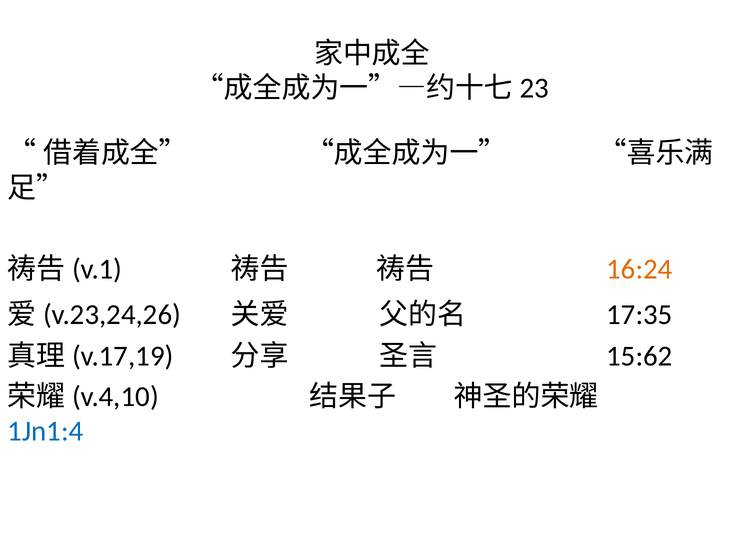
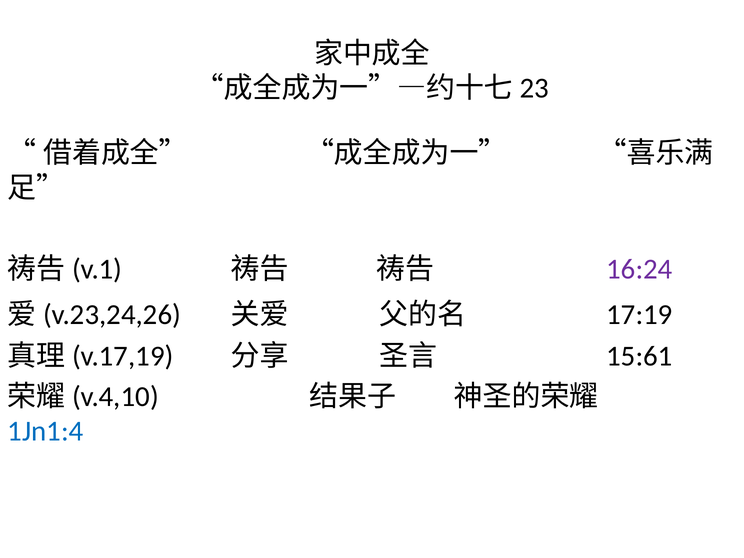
16:24 colour: orange -> purple
17:35: 17:35 -> 17:19
15:62: 15:62 -> 15:61
